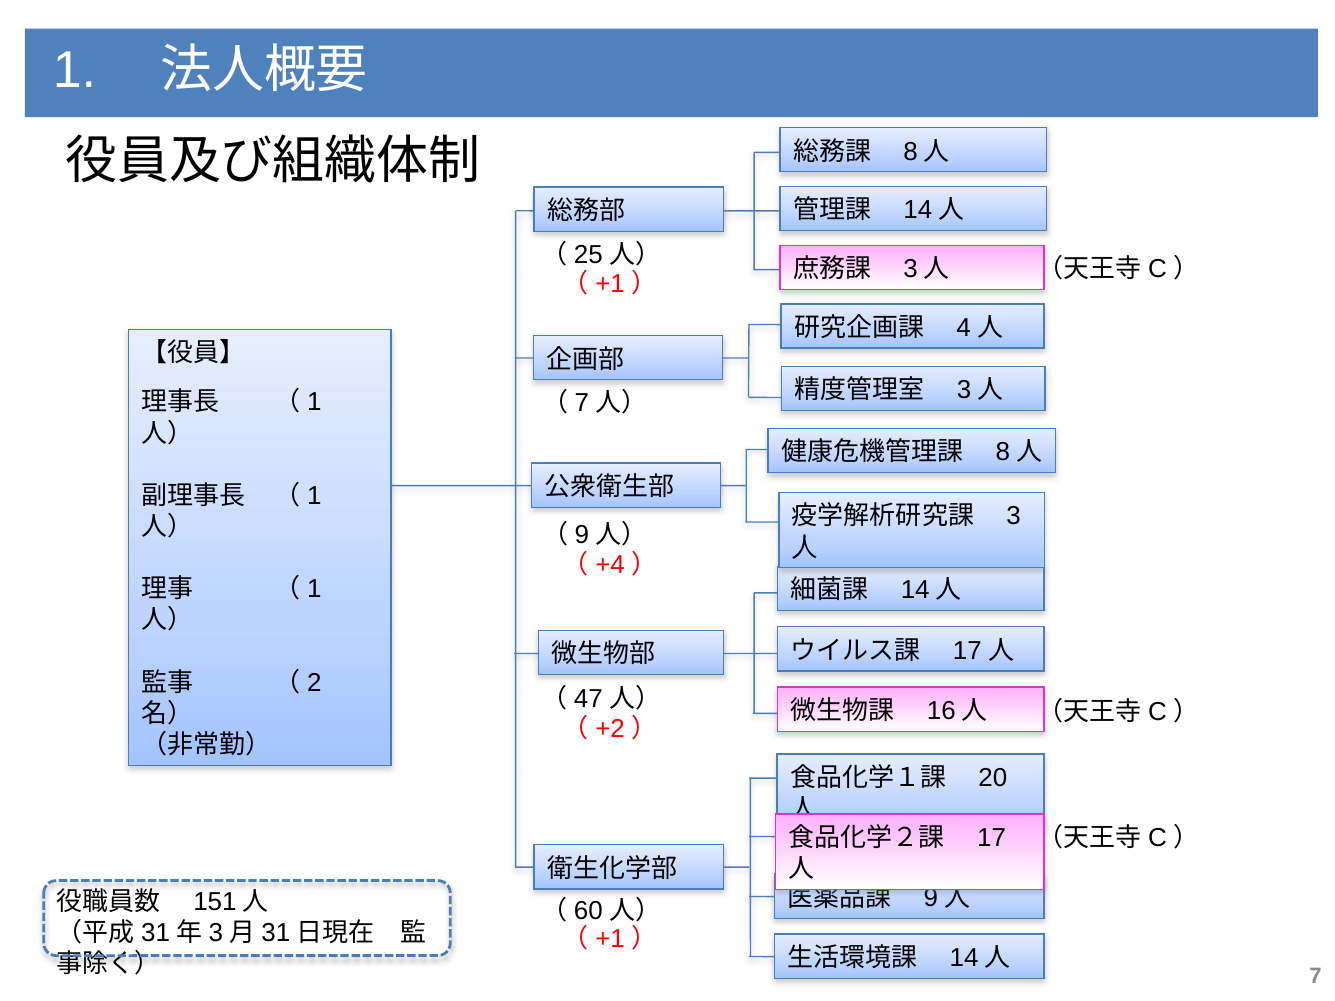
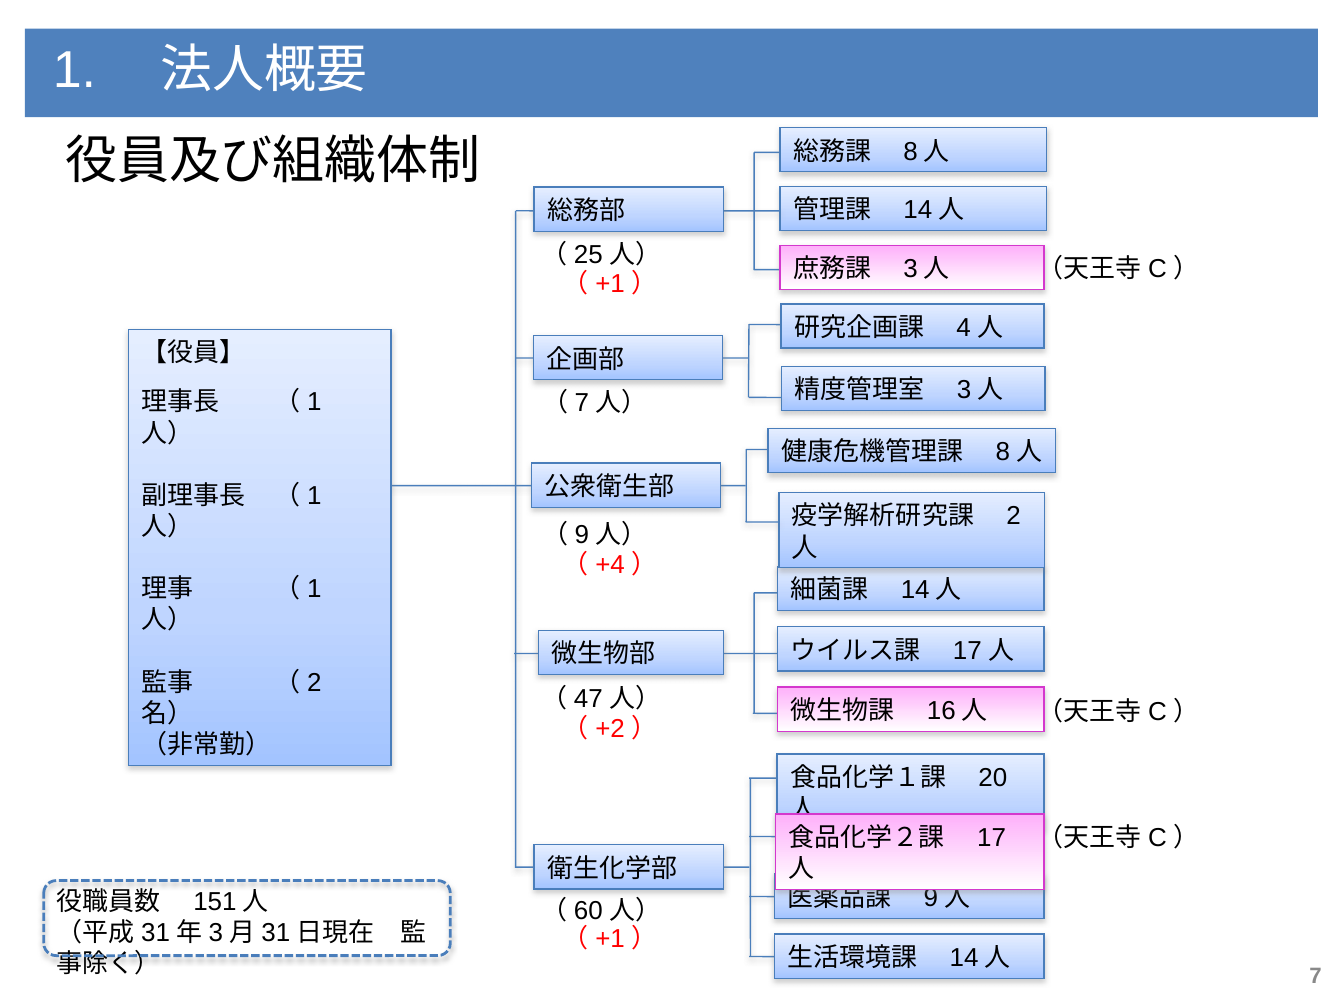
3: 3 -> 2
